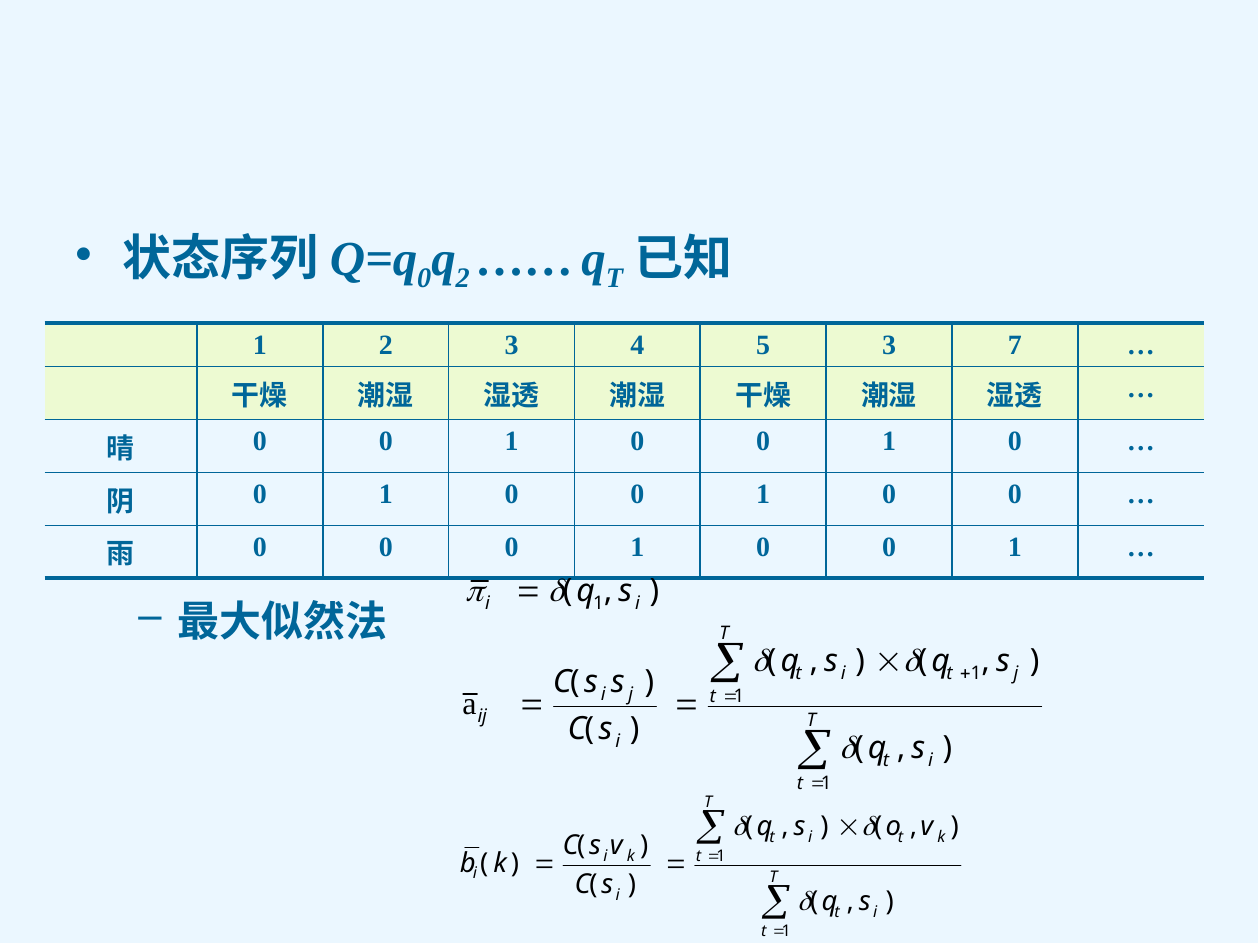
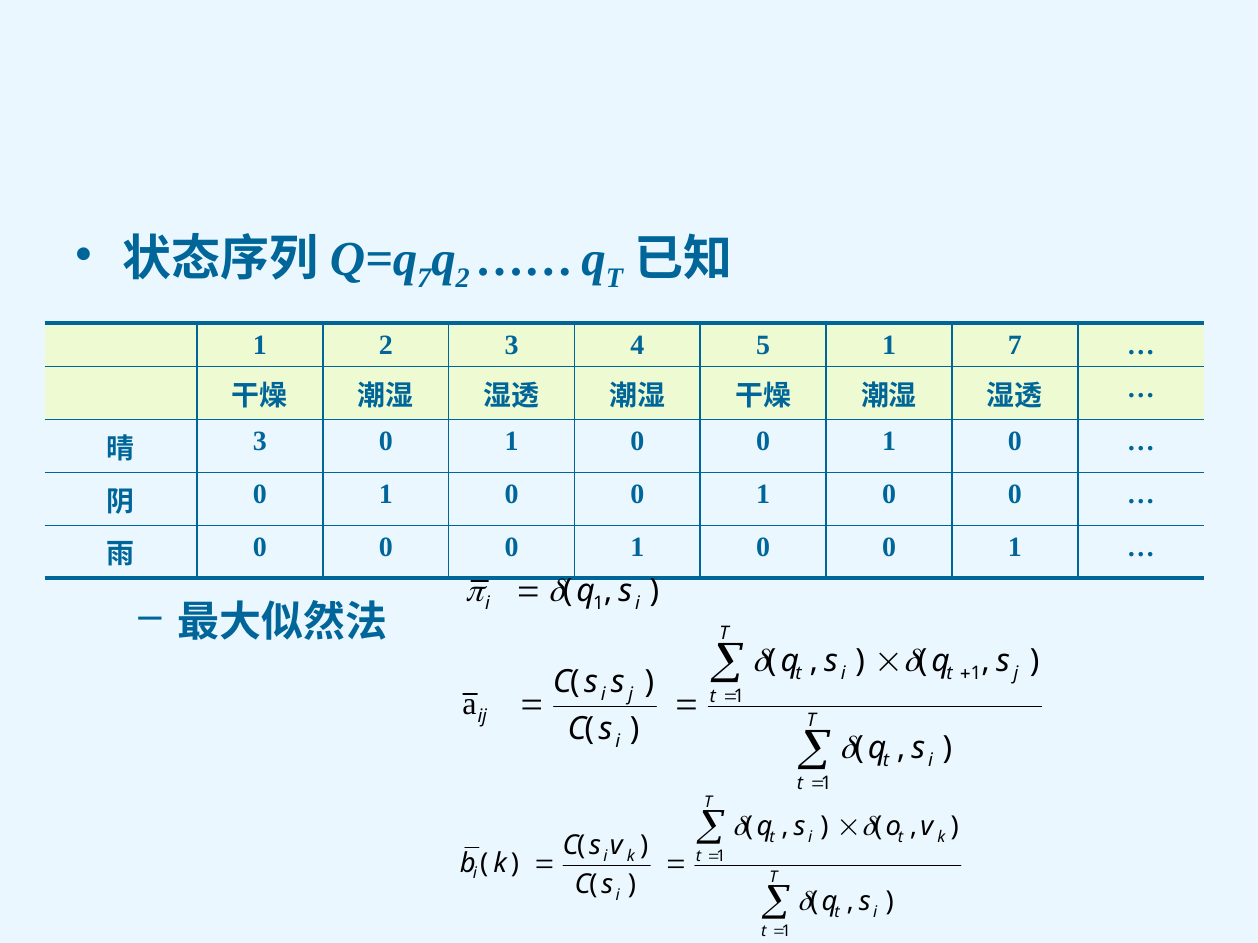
0 at (424, 278): 0 -> 7
5 3: 3 -> 1
0 at (260, 442): 0 -> 3
